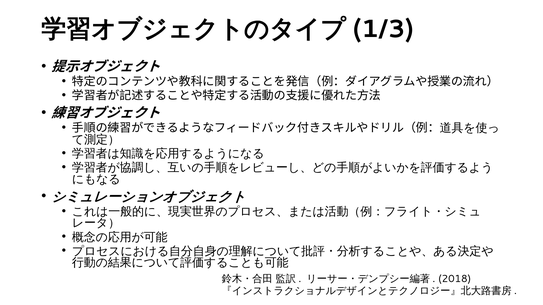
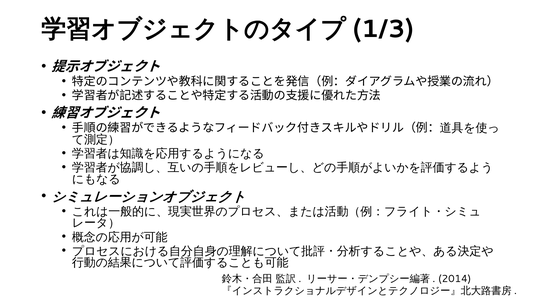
2018: 2018 -> 2014
